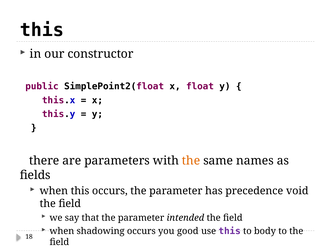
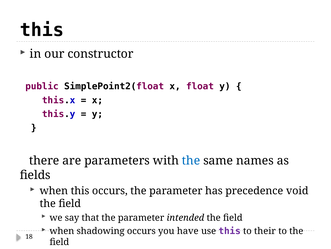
the at (191, 160) colour: orange -> blue
good: good -> have
body: body -> their
